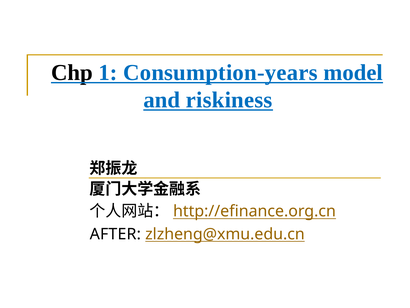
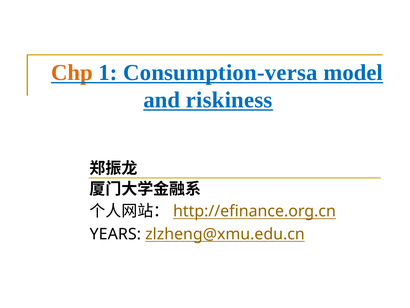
Chp colour: black -> orange
Consumption-years: Consumption-years -> Consumption-versa
AFTER: AFTER -> YEARS
